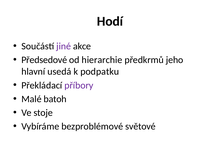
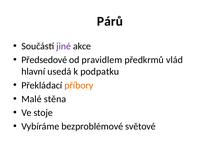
Hodí: Hodí -> Párů
hierarchie: hierarchie -> pravidlem
jeho: jeho -> vlád
příbory colour: purple -> orange
batoh: batoh -> stěna
